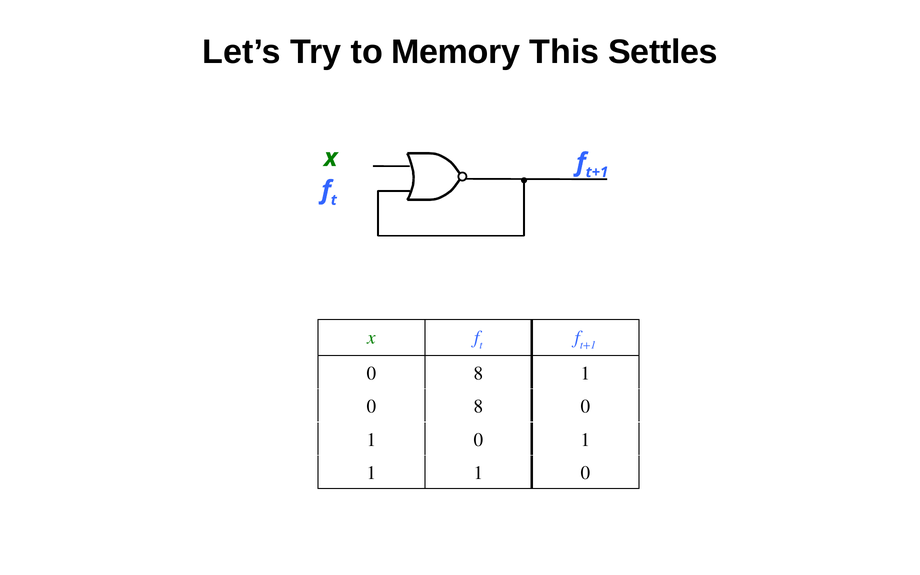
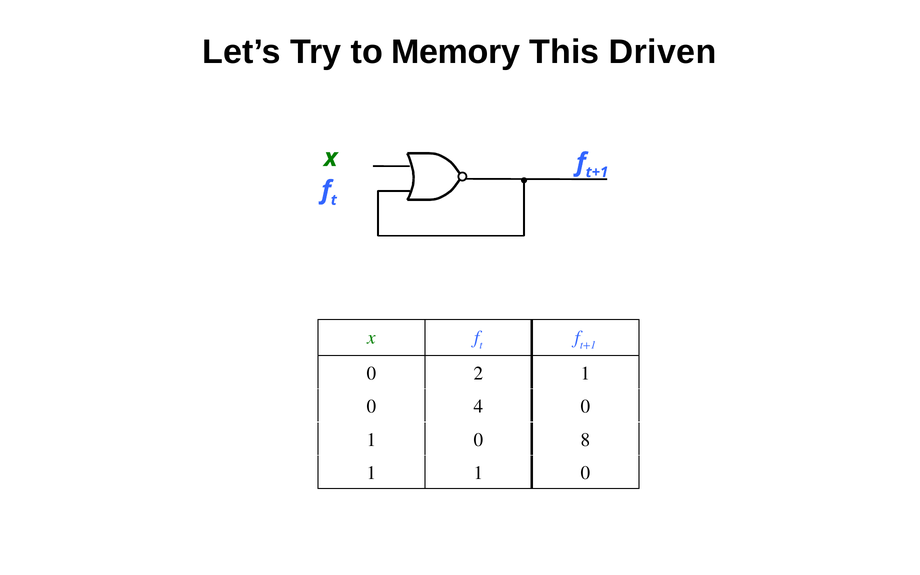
Settles: Settles -> Driven
8 at (478, 373): 8 -> 2
8 at (478, 406): 8 -> 4
1 0 1: 1 -> 8
